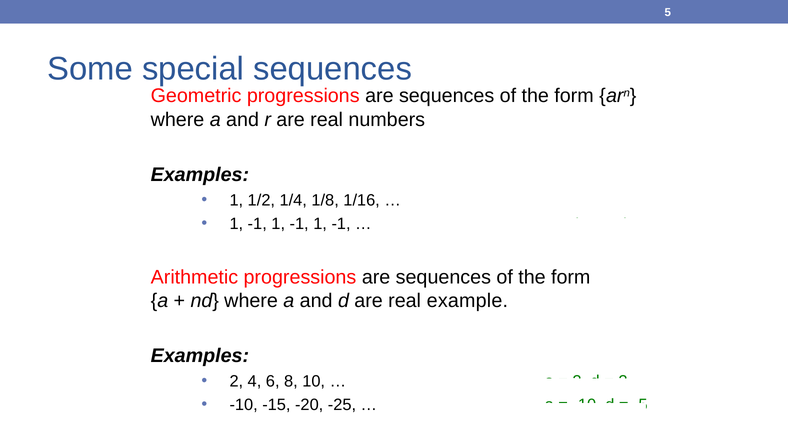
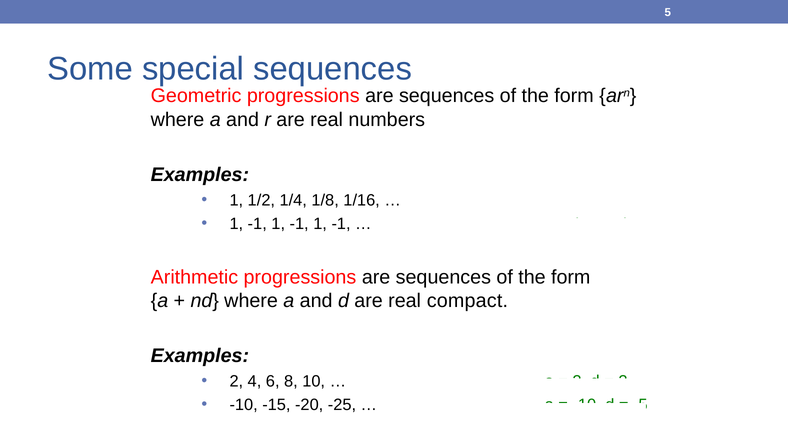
example: example -> compact
